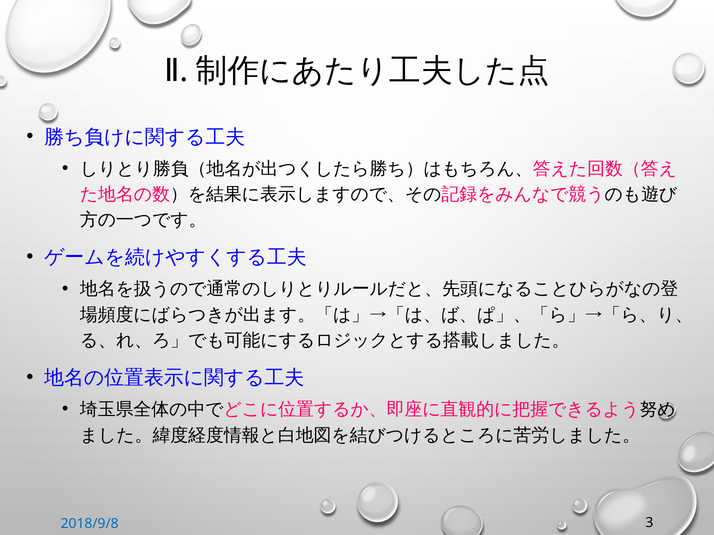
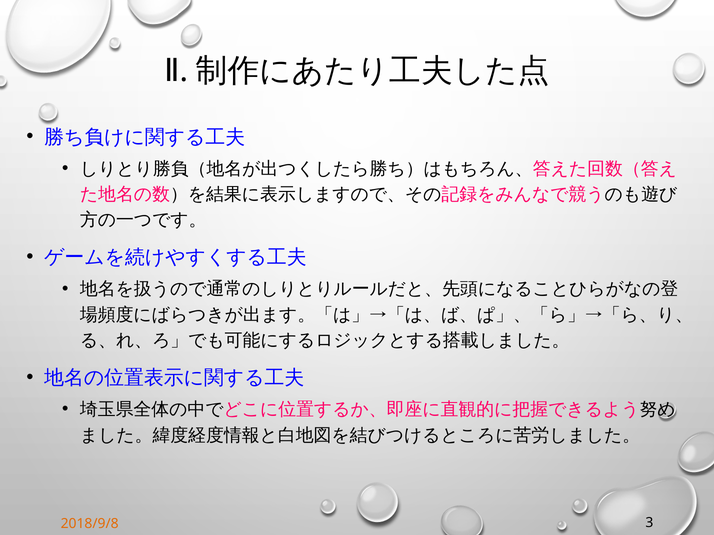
2018/9/8 colour: blue -> orange
